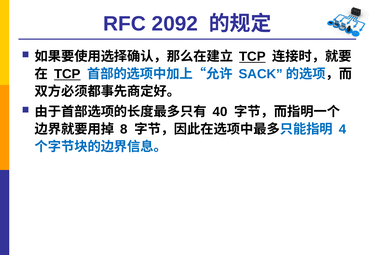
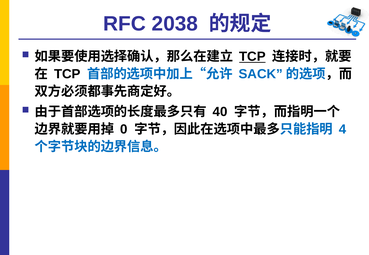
2092: 2092 -> 2038
TCP at (67, 74) underline: present -> none
8: 8 -> 0
